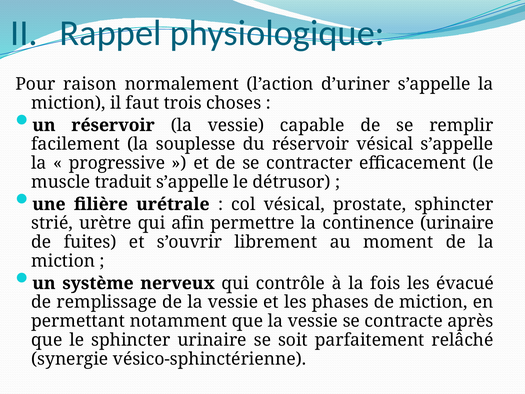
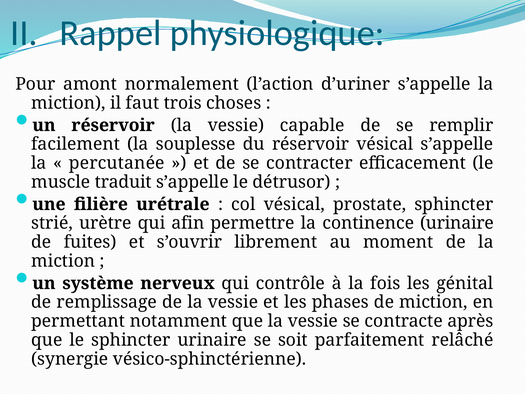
raison: raison -> amont
progressive: progressive -> percutanée
évacué: évacué -> génital
